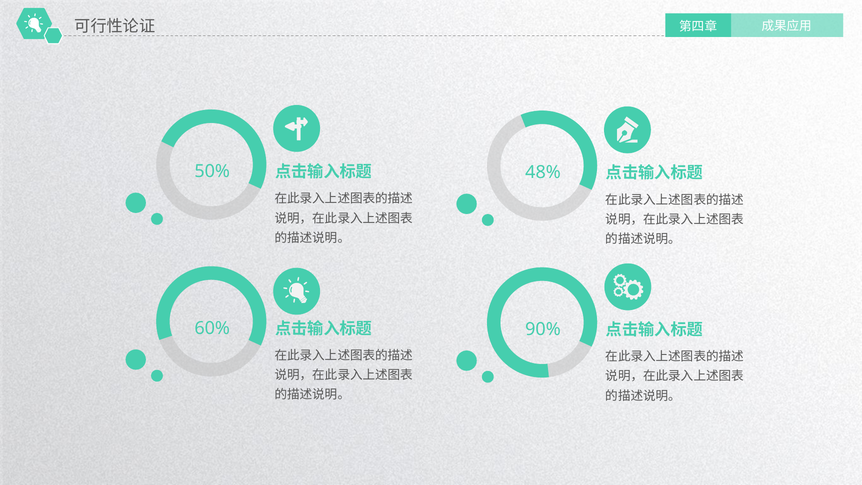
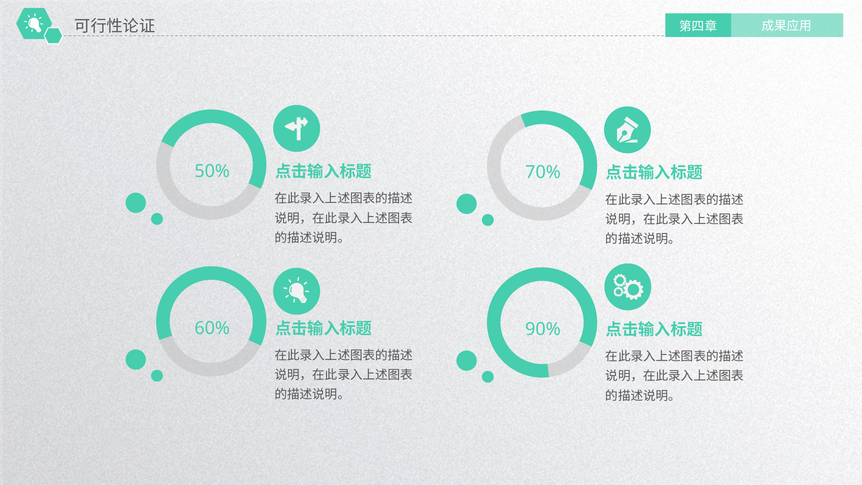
48%: 48% -> 70%
